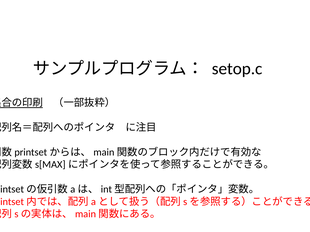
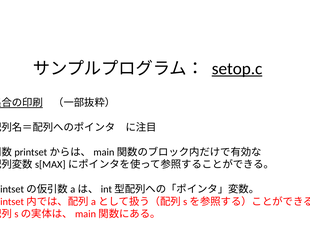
setop.c underline: none -> present
